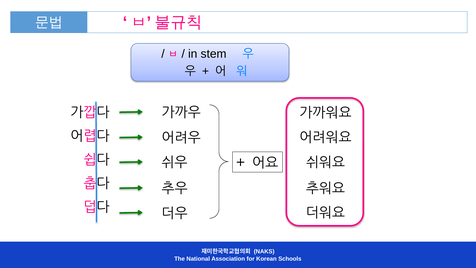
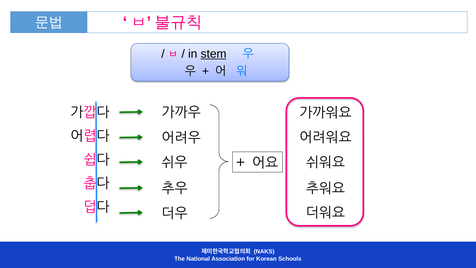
stem underline: none -> present
